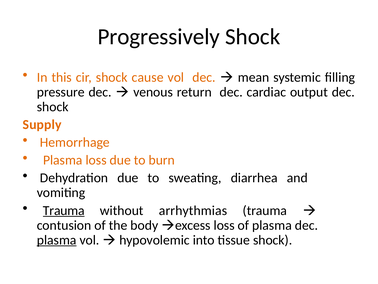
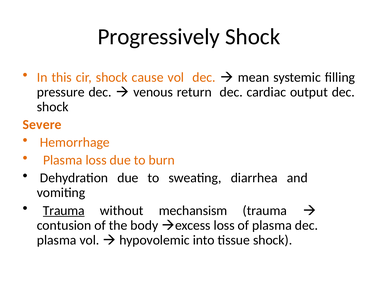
Supply: Supply -> Severe
arrhythmias: arrhythmias -> mechansism
plasma at (57, 240) underline: present -> none
